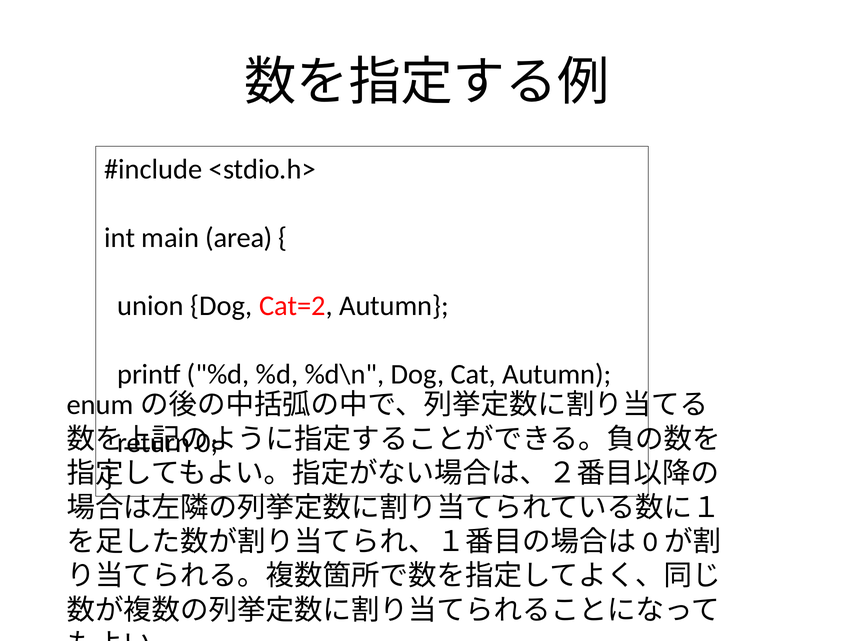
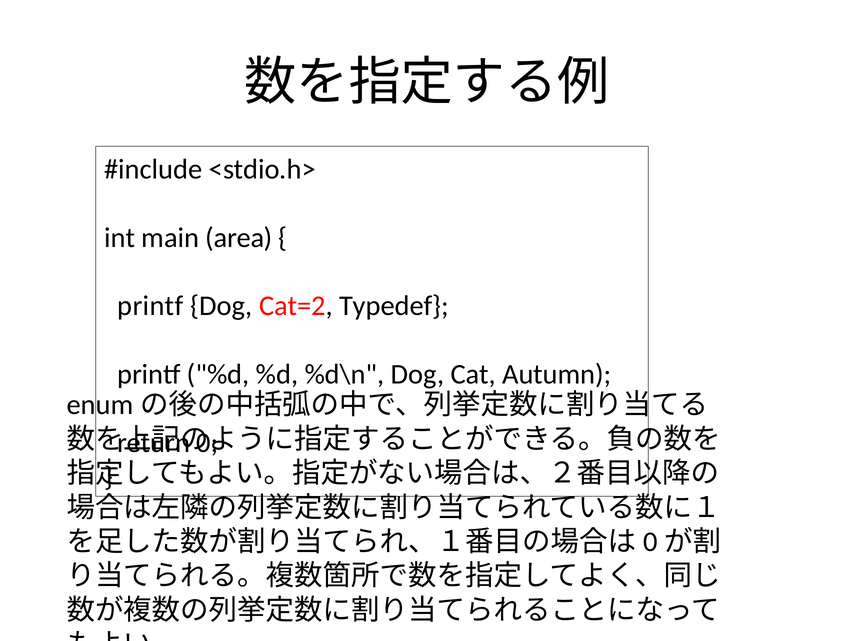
union at (150, 306): union -> printf
Cat=2 Autumn: Autumn -> Typedef
